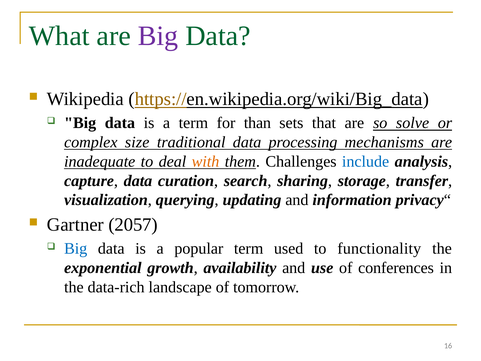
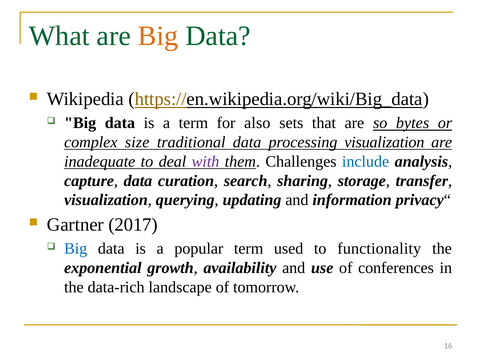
Big at (158, 36) colour: purple -> orange
than: than -> also
solve: solve -> bytes
processing mechanisms: mechanisms -> visualization
with colour: orange -> purple
2057: 2057 -> 2017
